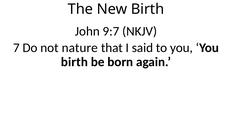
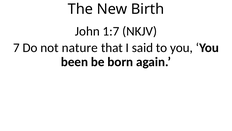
9:7: 9:7 -> 1:7
birth at (74, 62): birth -> been
